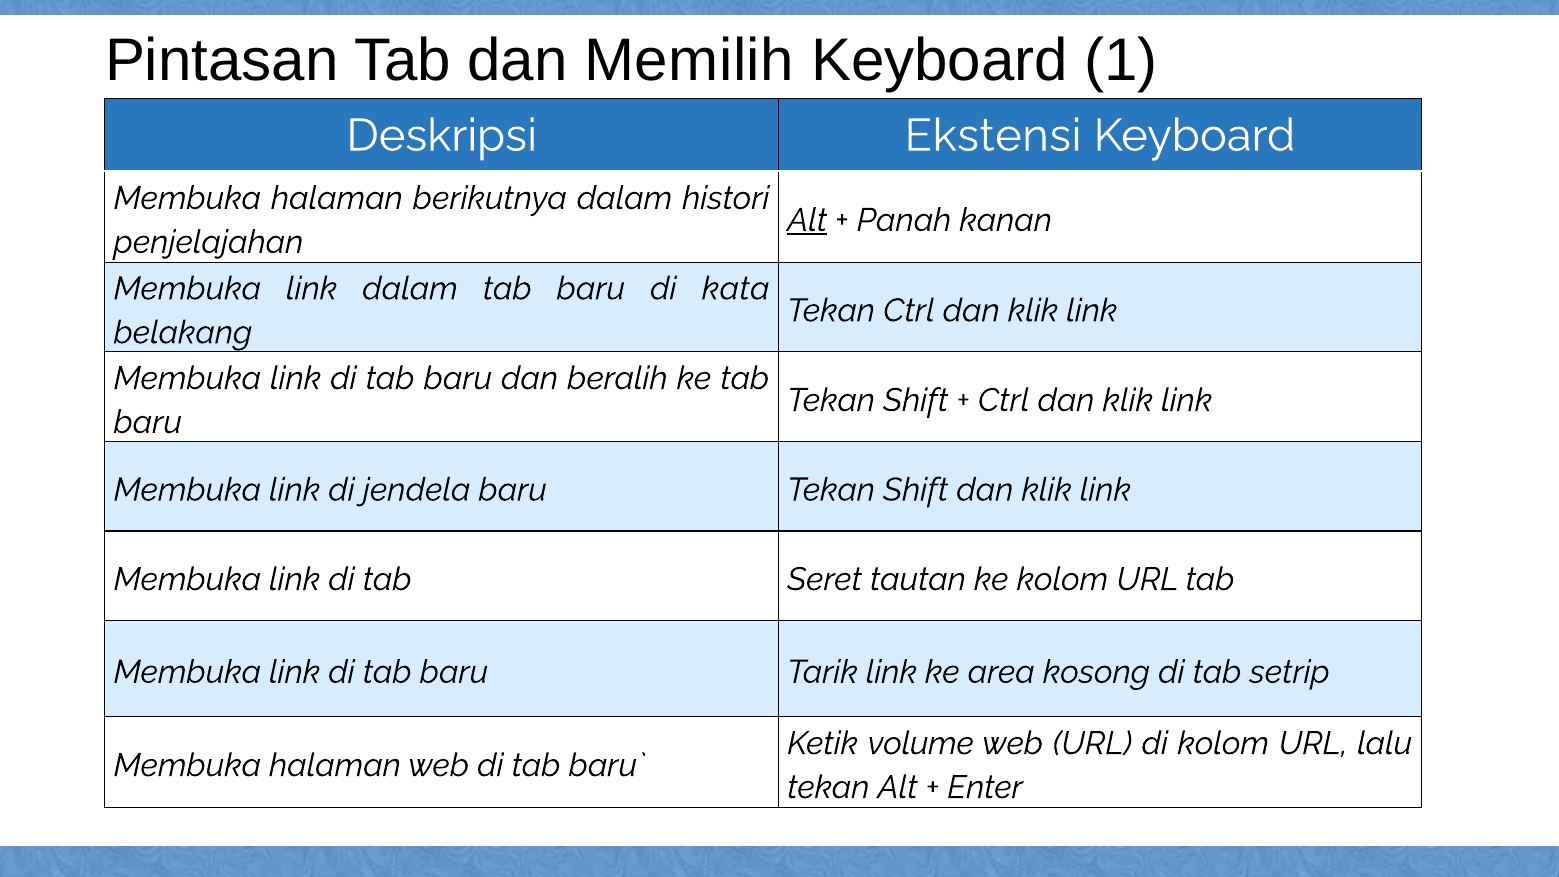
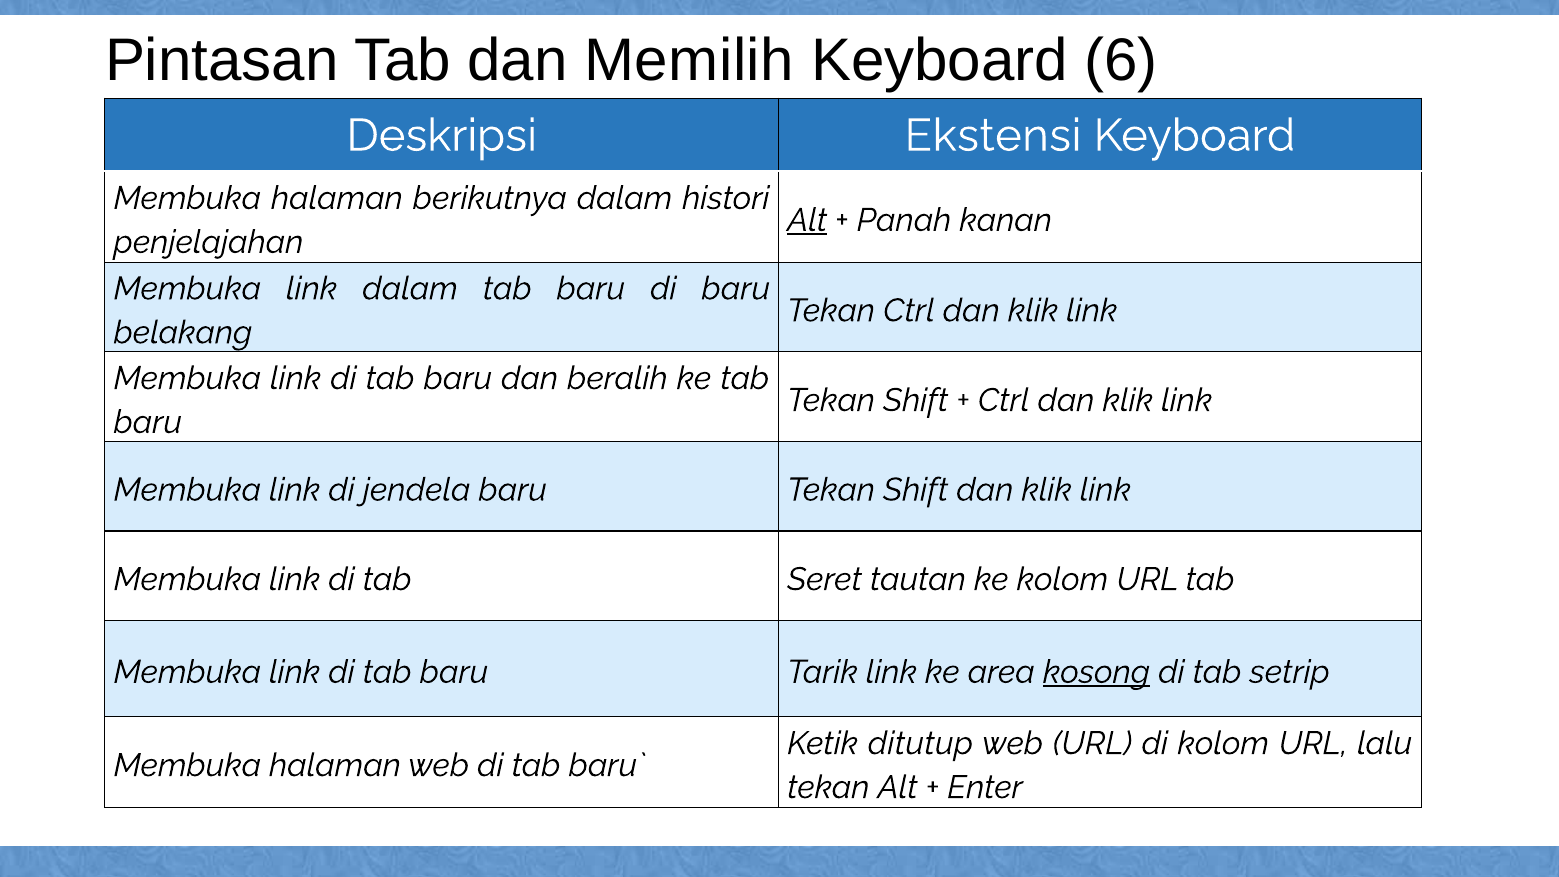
1: 1 -> 6
di kata: kata -> baru
kosong underline: none -> present
volume: volume -> ditutup
